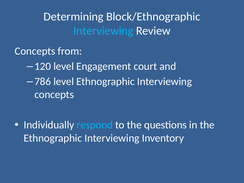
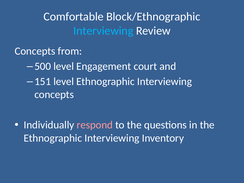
Determining: Determining -> Comfortable
120: 120 -> 500
786: 786 -> 151
respond colour: light blue -> pink
